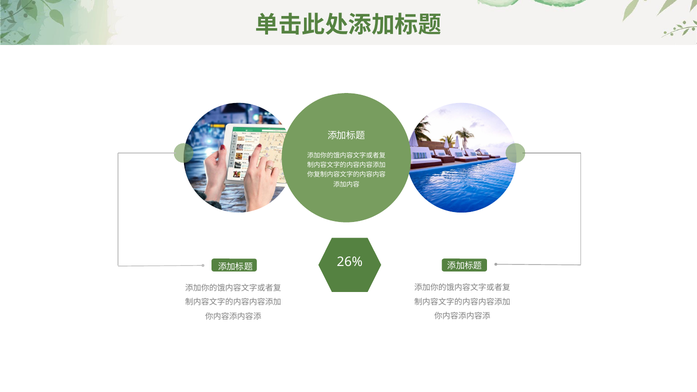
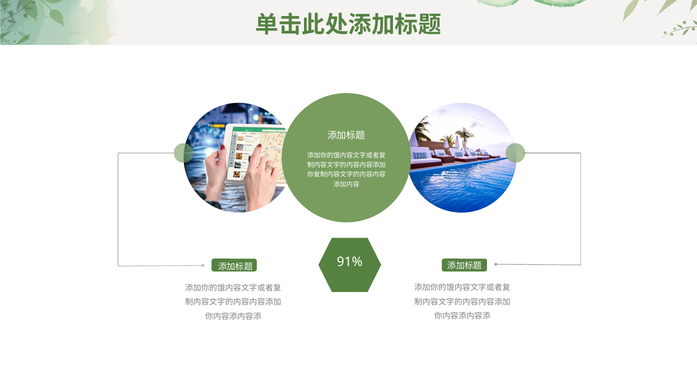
26%: 26% -> 91%
